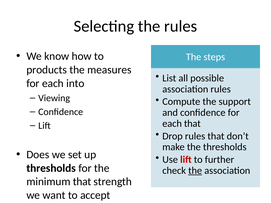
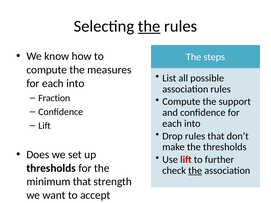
the at (149, 26) underline: none -> present
products at (47, 70): products -> compute
Viewing: Viewing -> Fraction
that at (192, 124): that -> into
